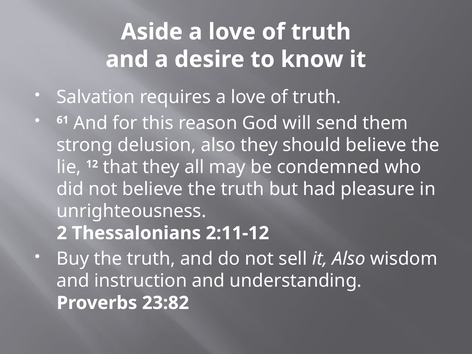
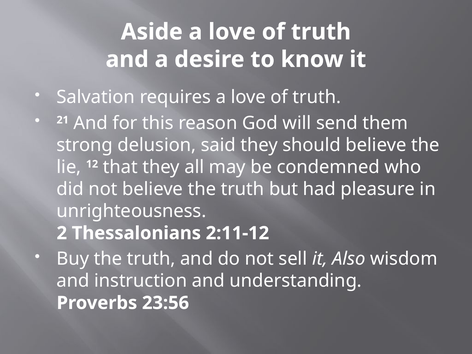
61: 61 -> 21
delusion also: also -> said
23:82: 23:82 -> 23:56
